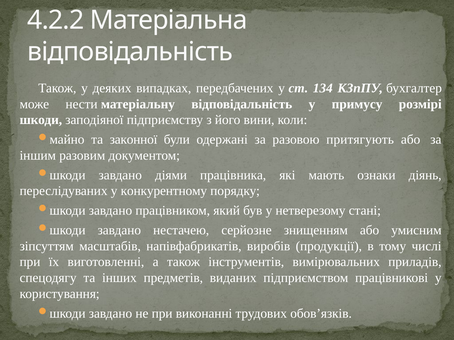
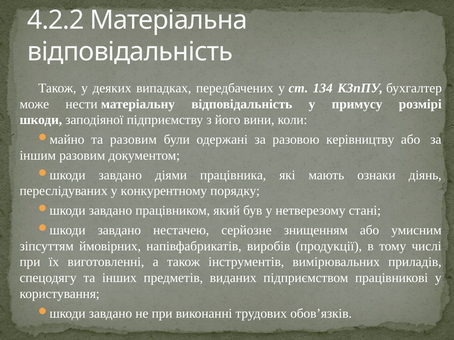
та законної: законної -> разовим
притягують: притягують -> керівництву
масштабів: масштабів -> ймовірних
